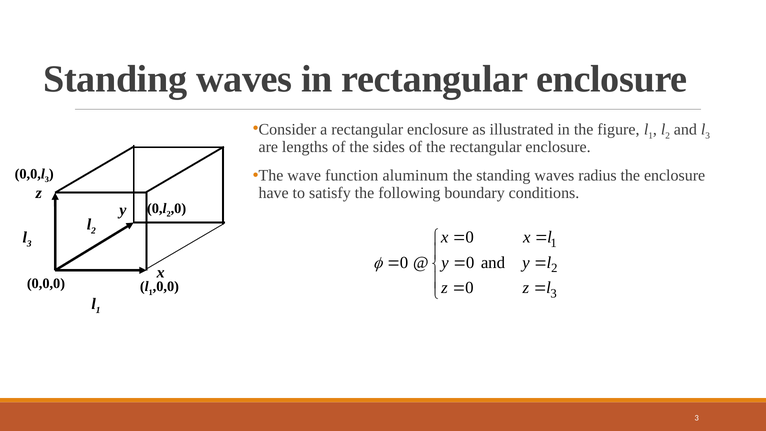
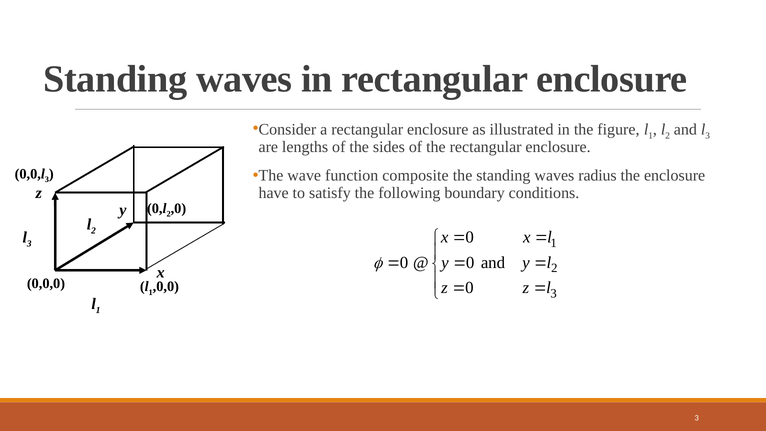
aluminum: aluminum -> composite
